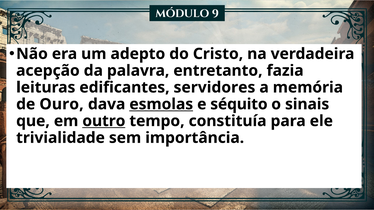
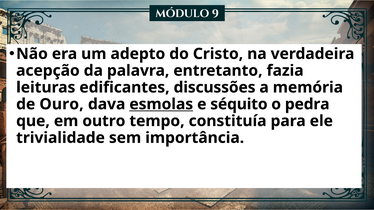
servidores: servidores -> discussões
sinais: sinais -> pedra
outro underline: present -> none
